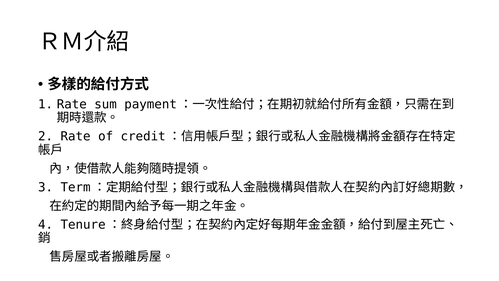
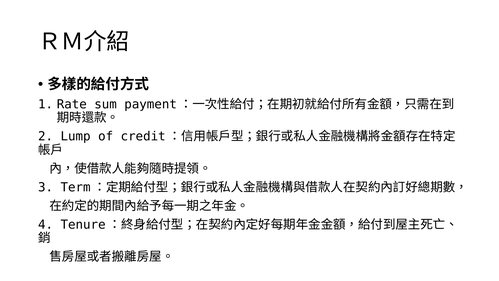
2 Rate: Rate -> Lump
